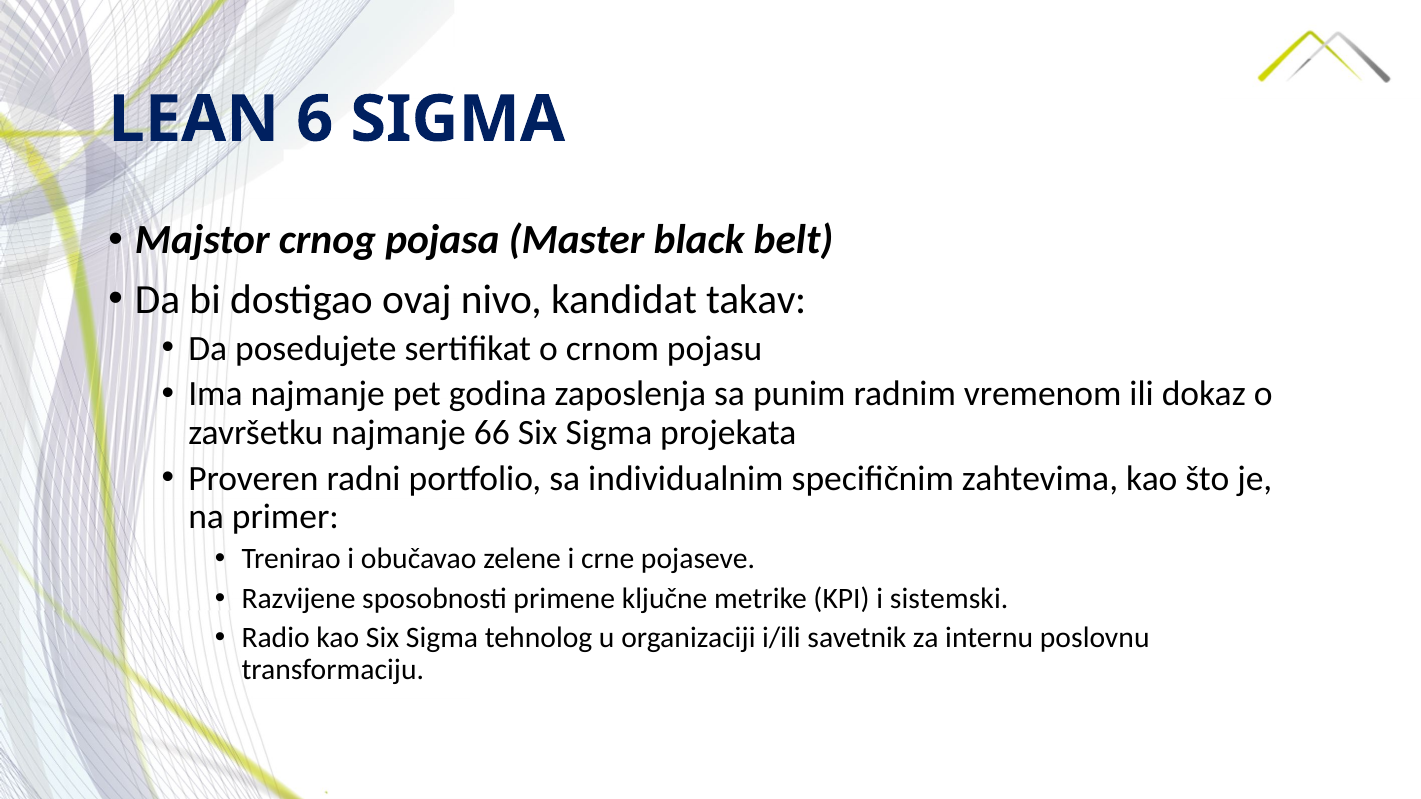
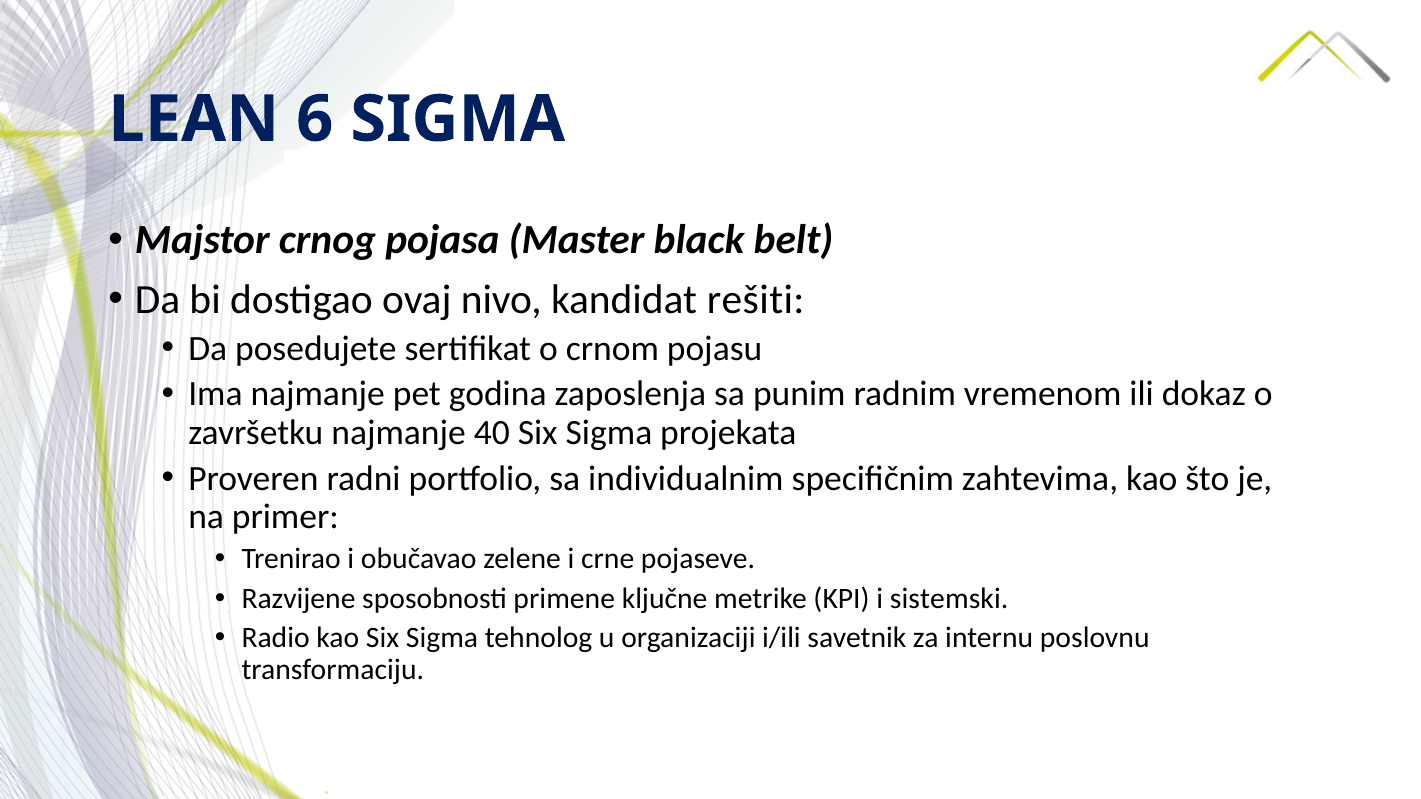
takav: takav -> rešiti
66: 66 -> 40
